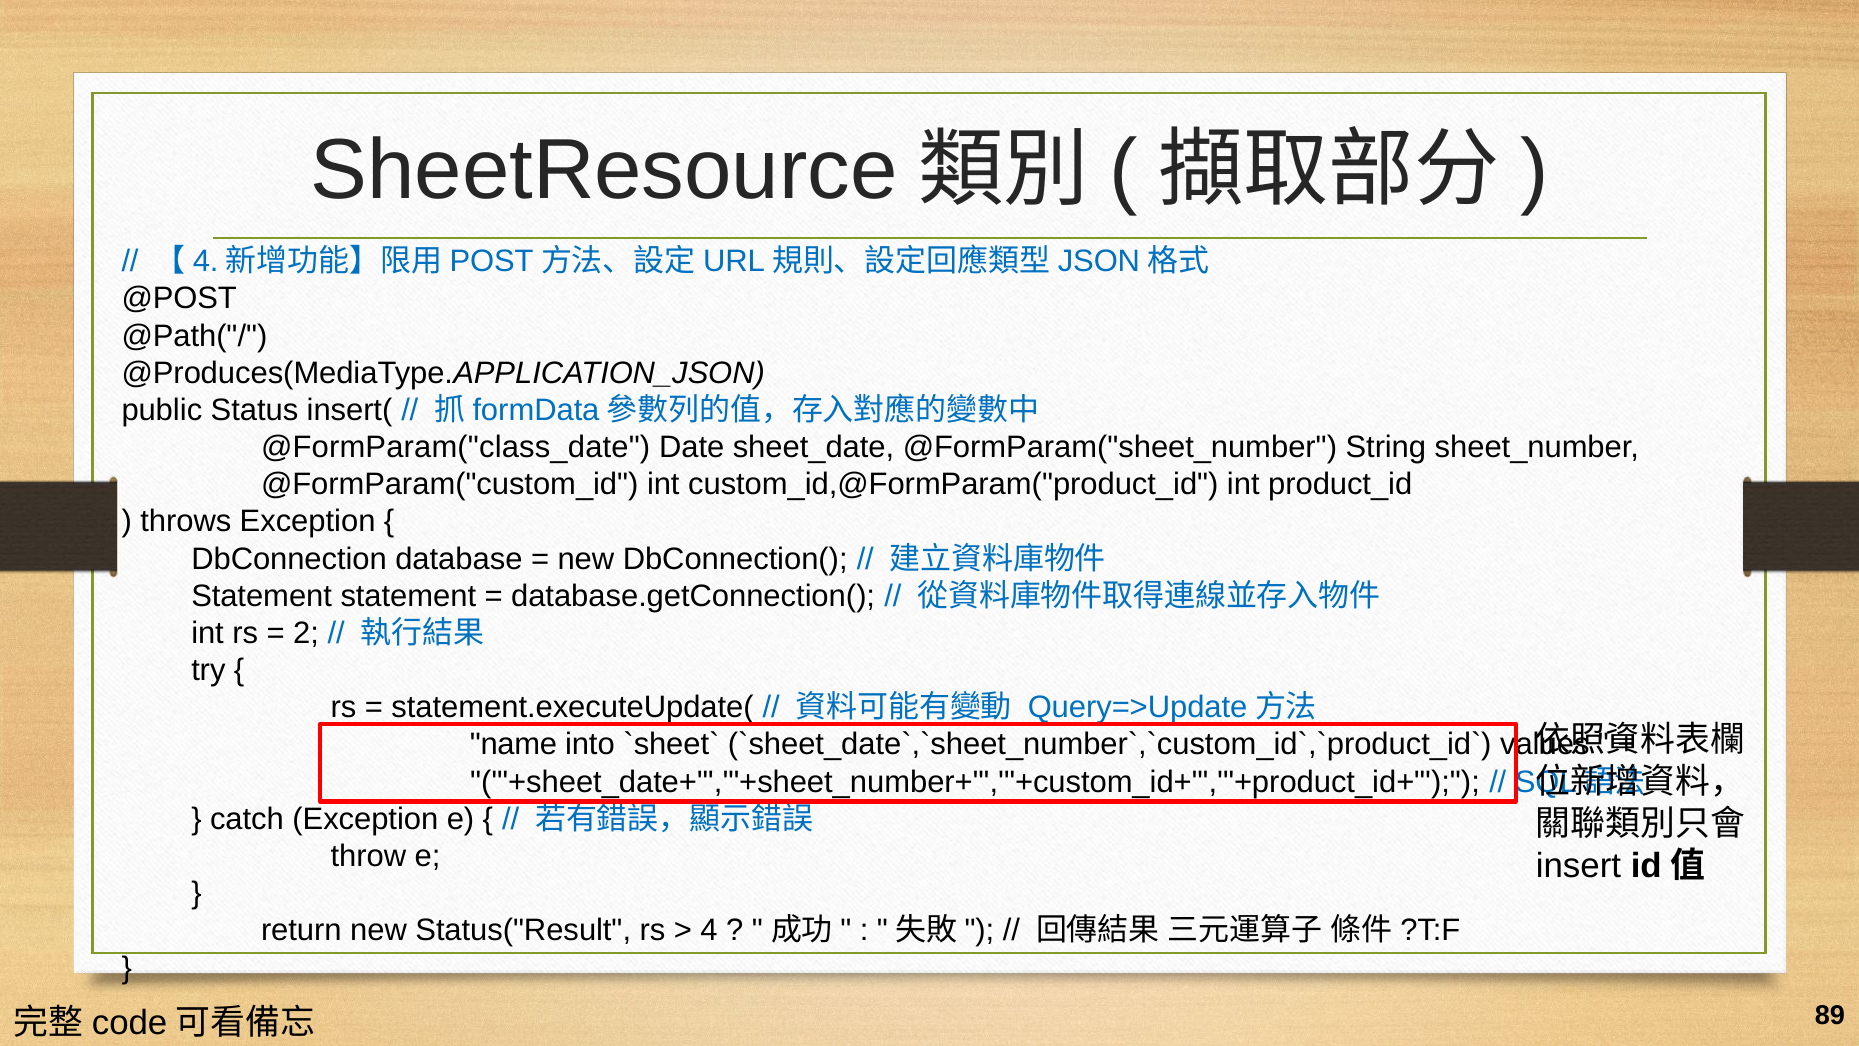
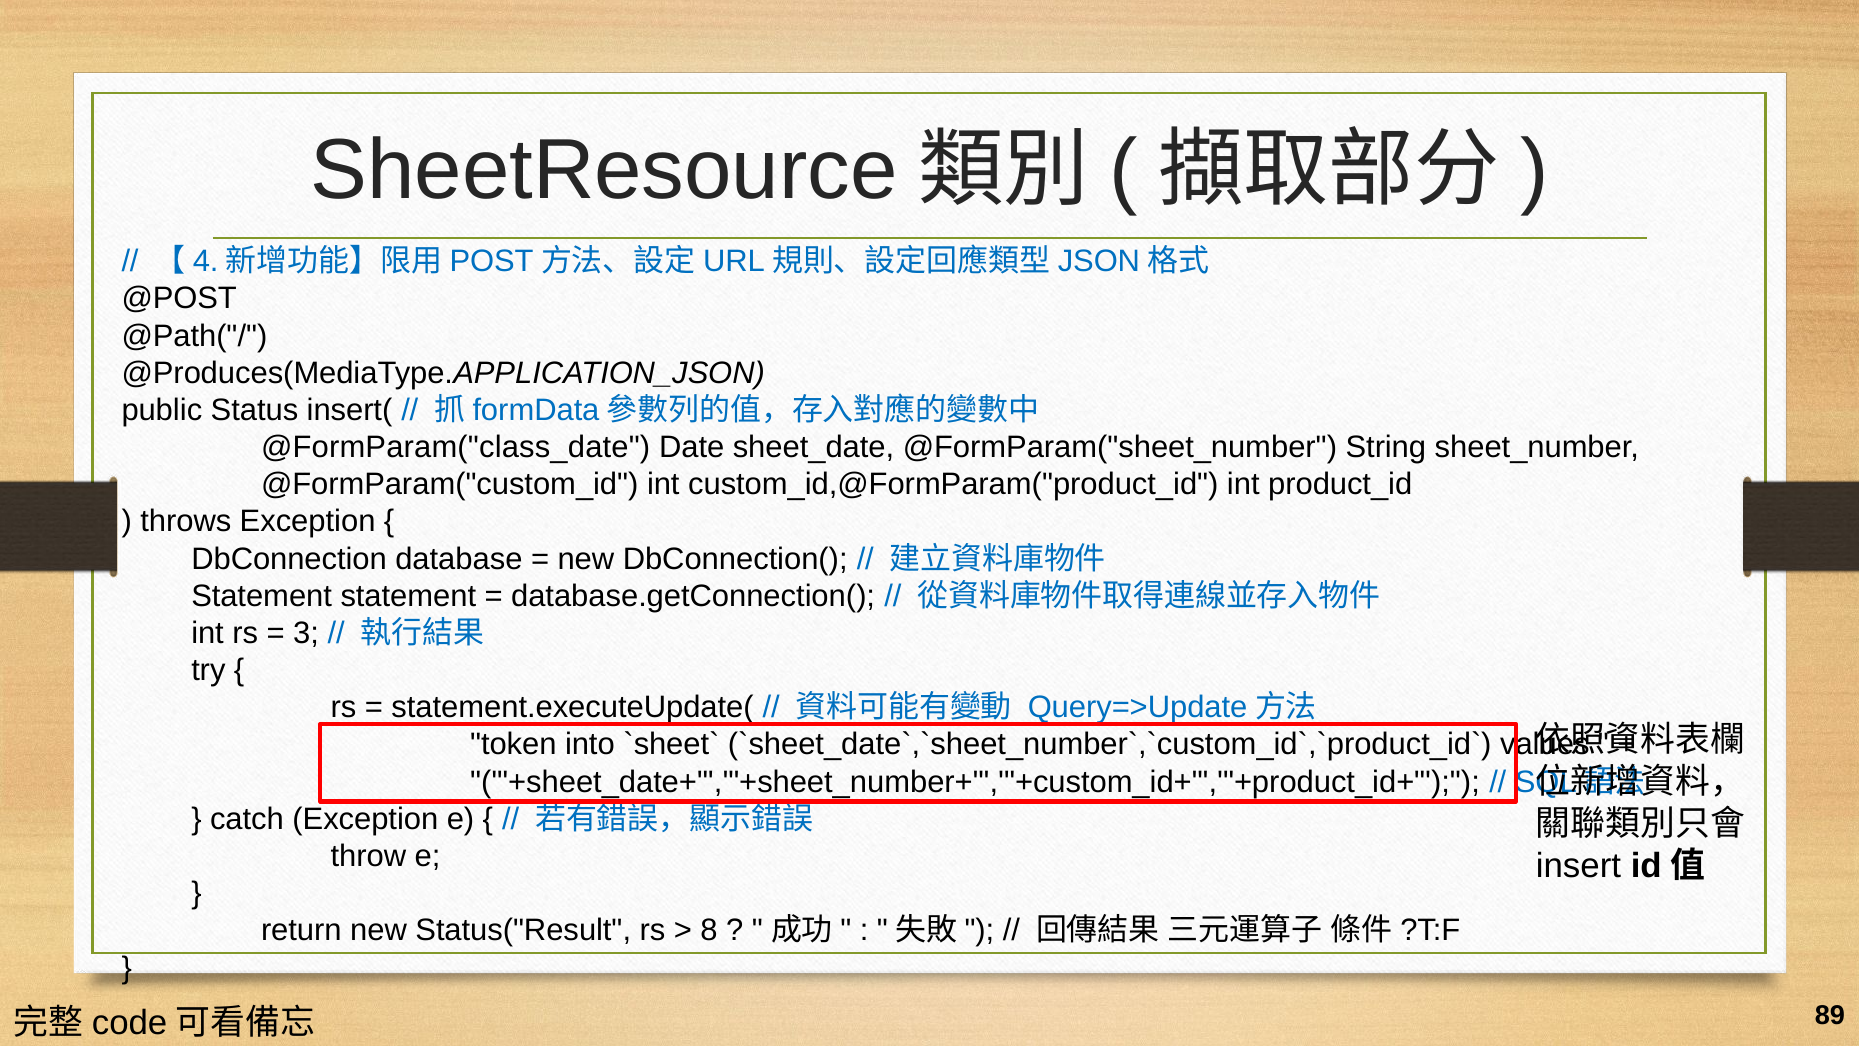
2: 2 -> 3
name: name -> token
4: 4 -> 8
